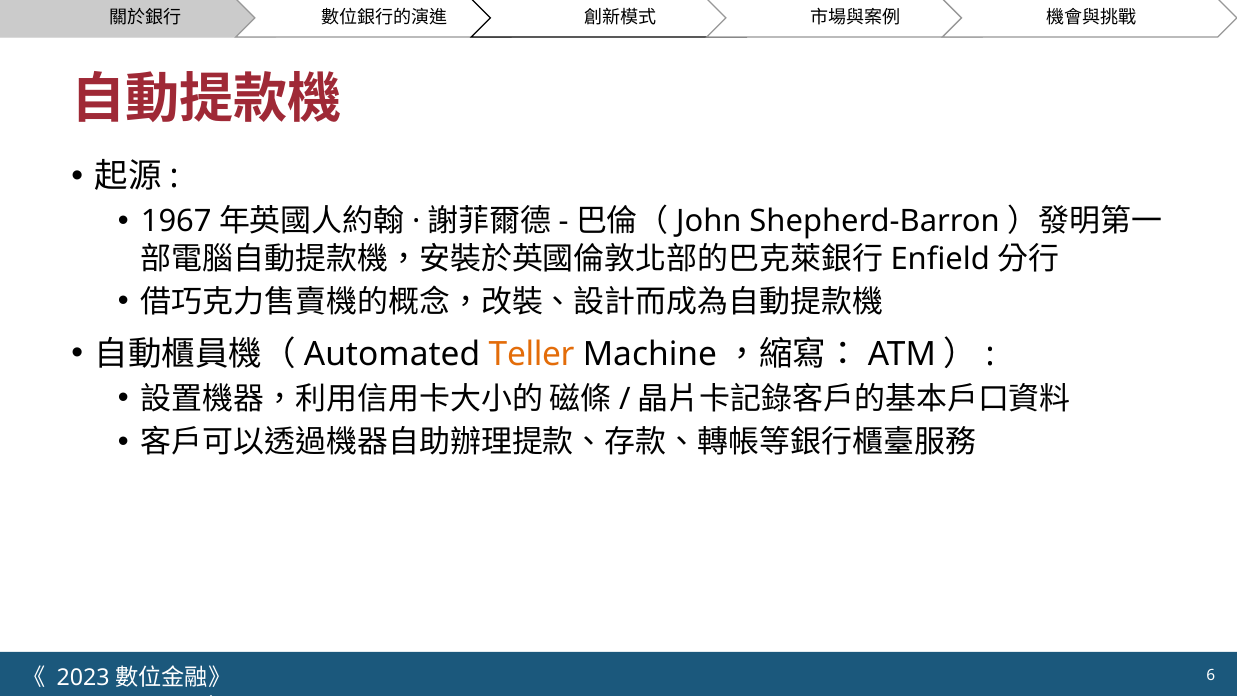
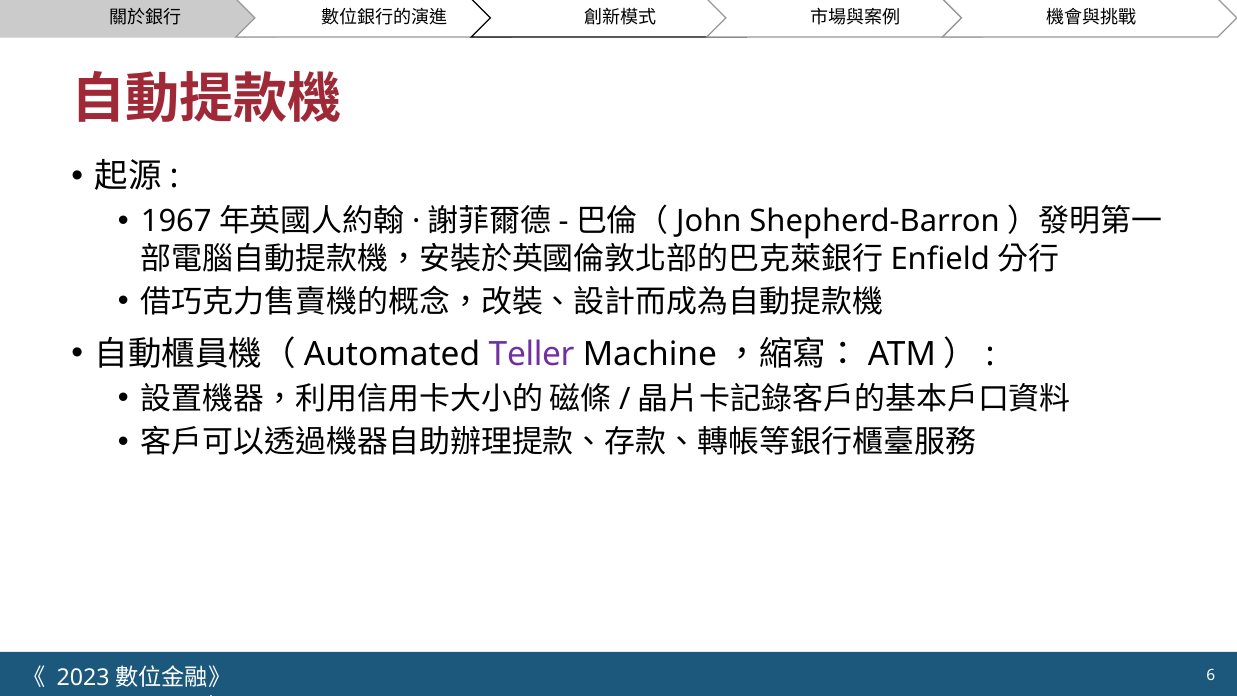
Teller colour: orange -> purple
